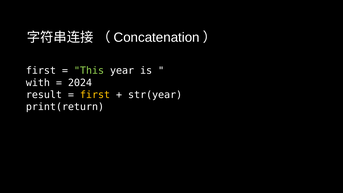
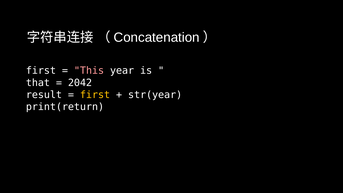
This colour: light green -> pink
with: with -> that
2024: 2024 -> 2042
